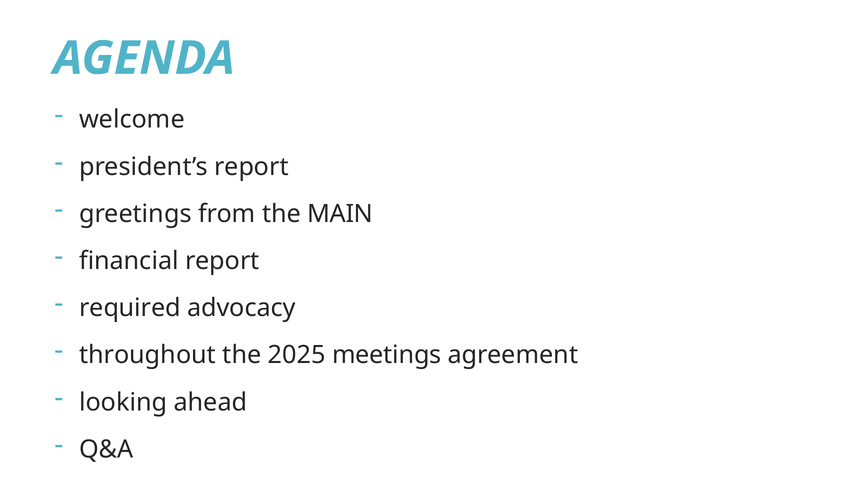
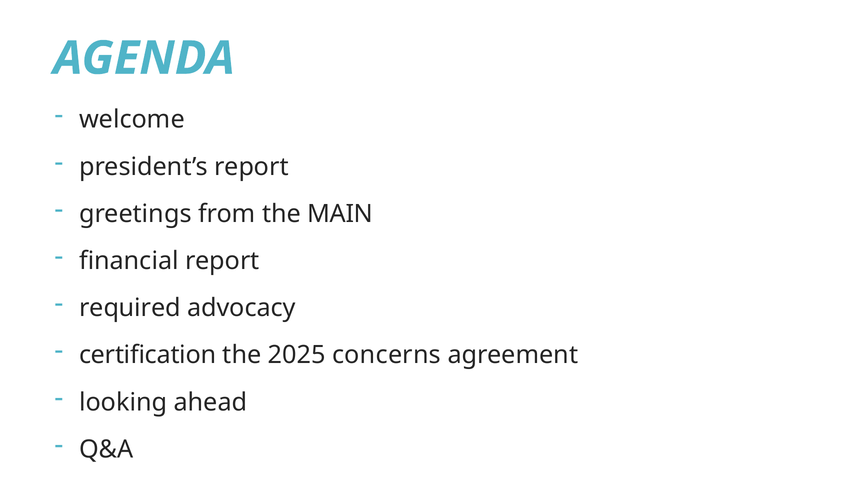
throughout: throughout -> certification
meetings: meetings -> concerns
